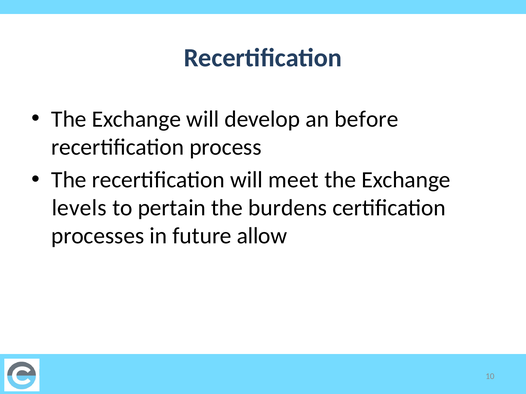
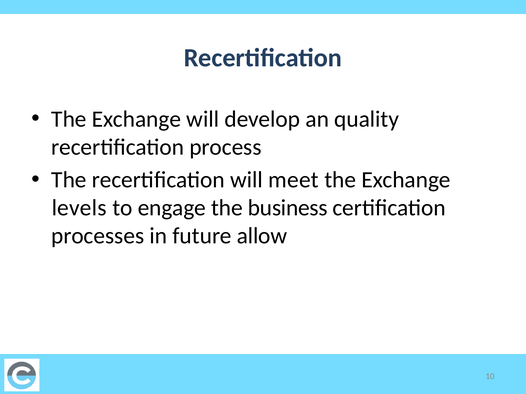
before: before -> quality
pertain: pertain -> engage
burdens: burdens -> business
